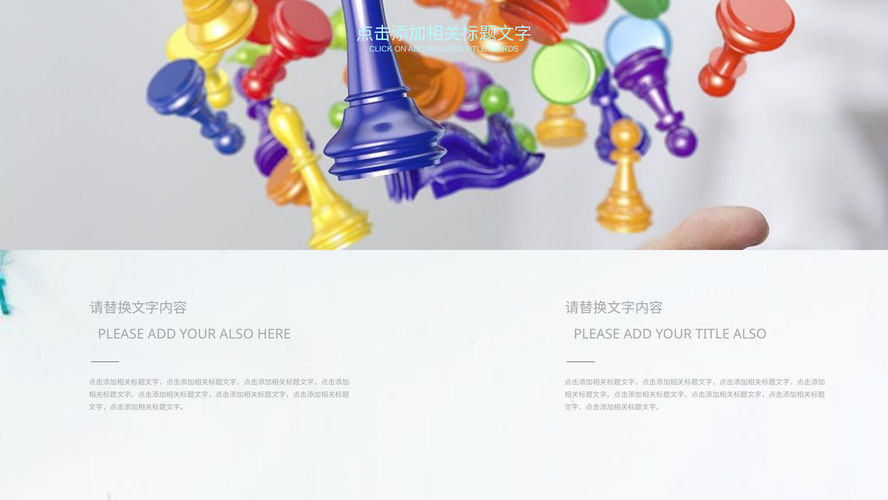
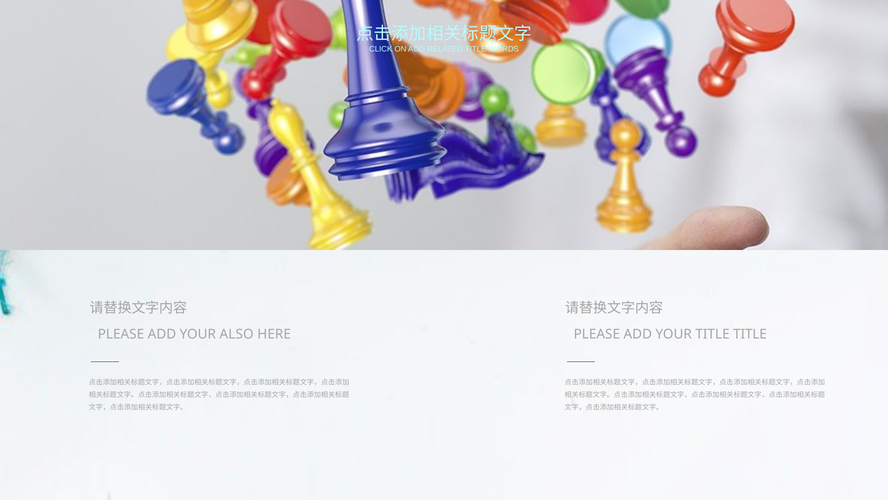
TITLE ALSO: ALSO -> TITLE
